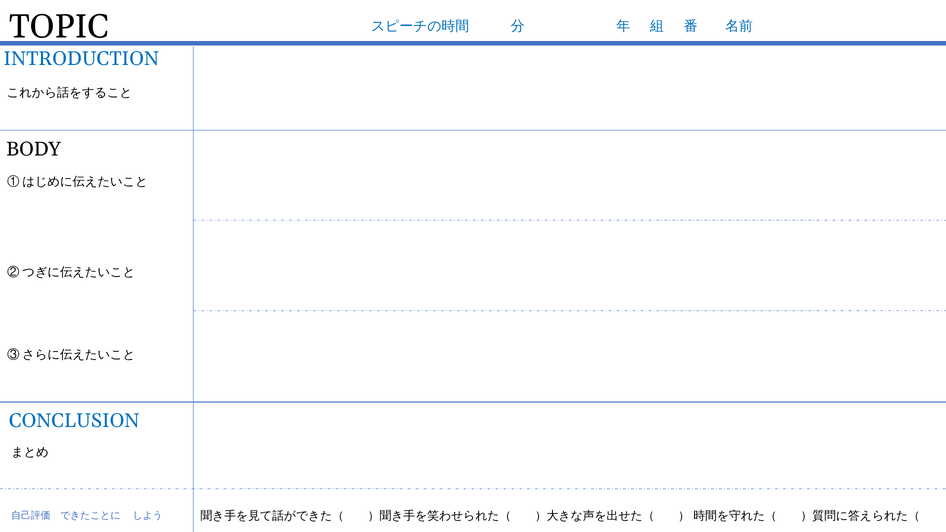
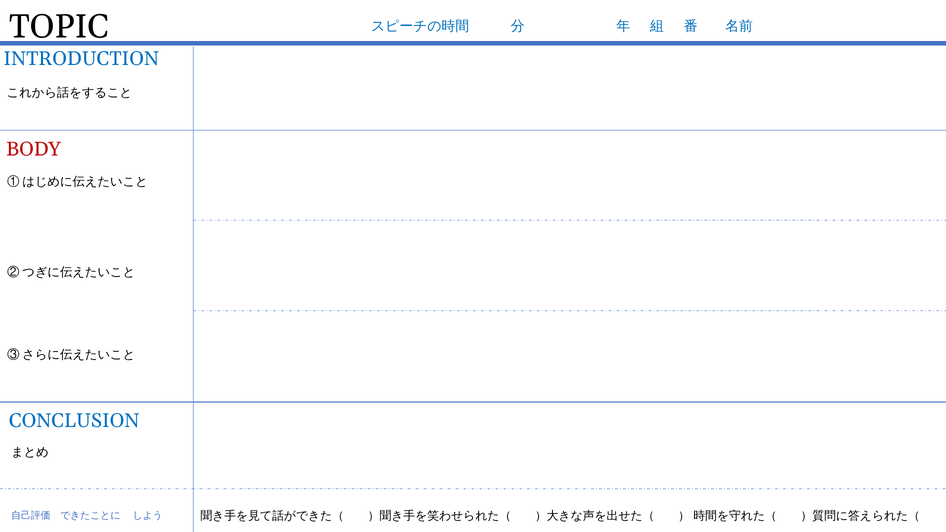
BODY colour: black -> red
